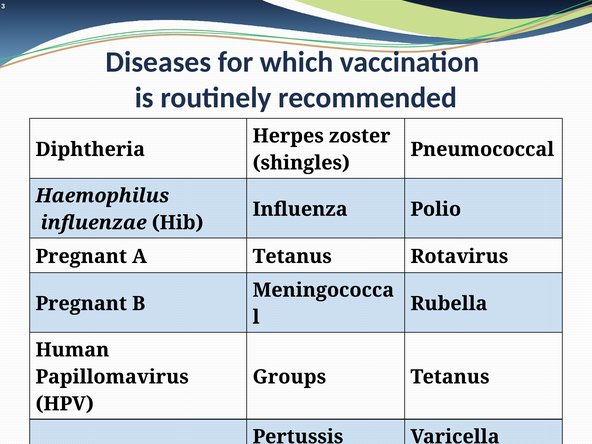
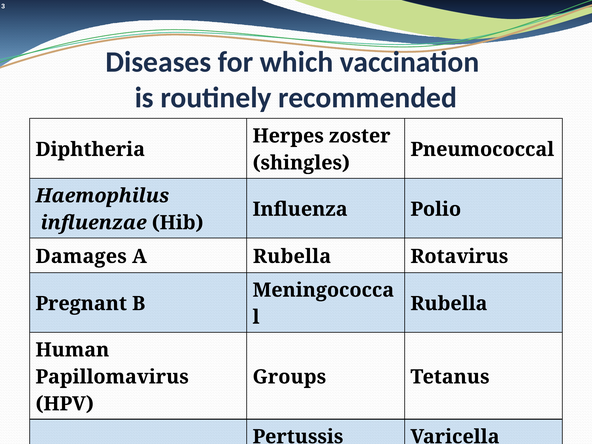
Pregnant at (81, 256): Pregnant -> Damages
A Tetanus: Tetanus -> Rubella
